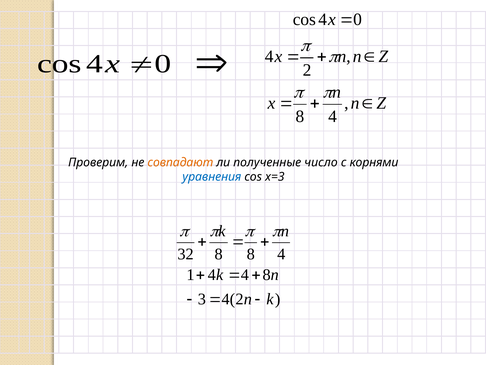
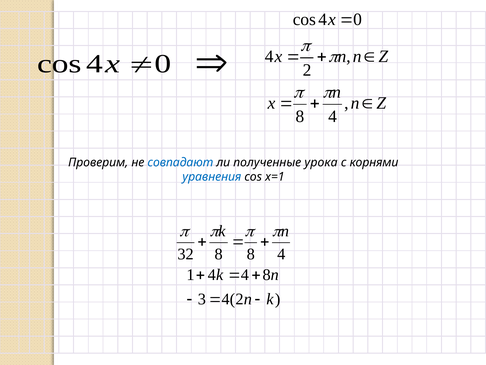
совпадают colour: orange -> blue
число: число -> урока
x=3: x=3 -> x=1
